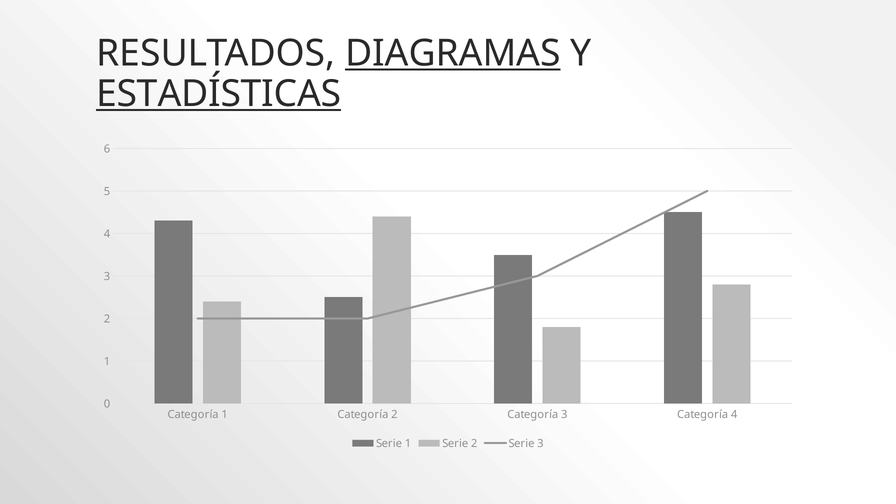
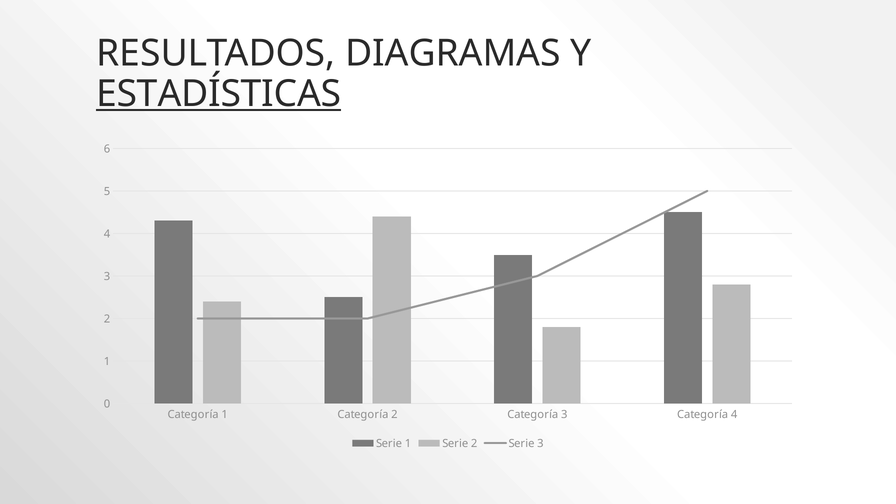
DIAGRAMAS underline: present -> none
